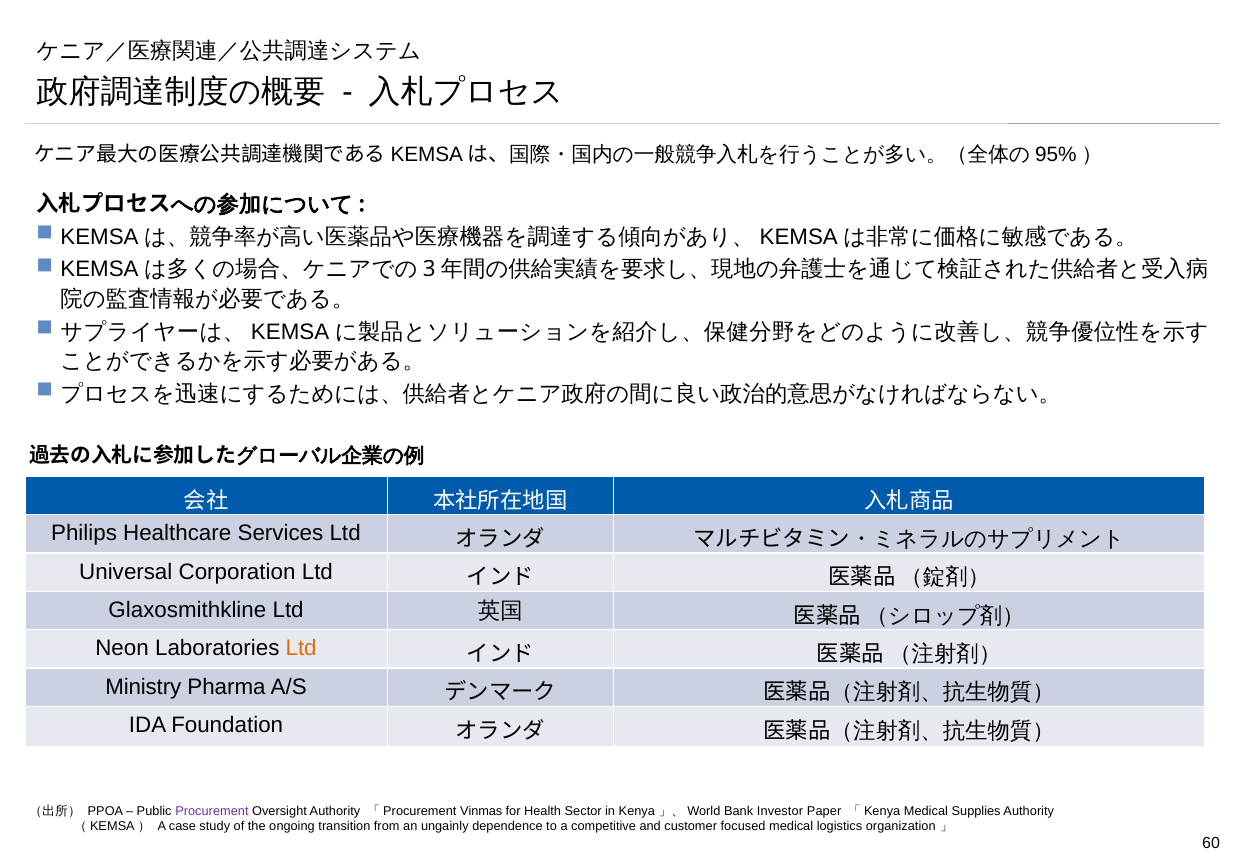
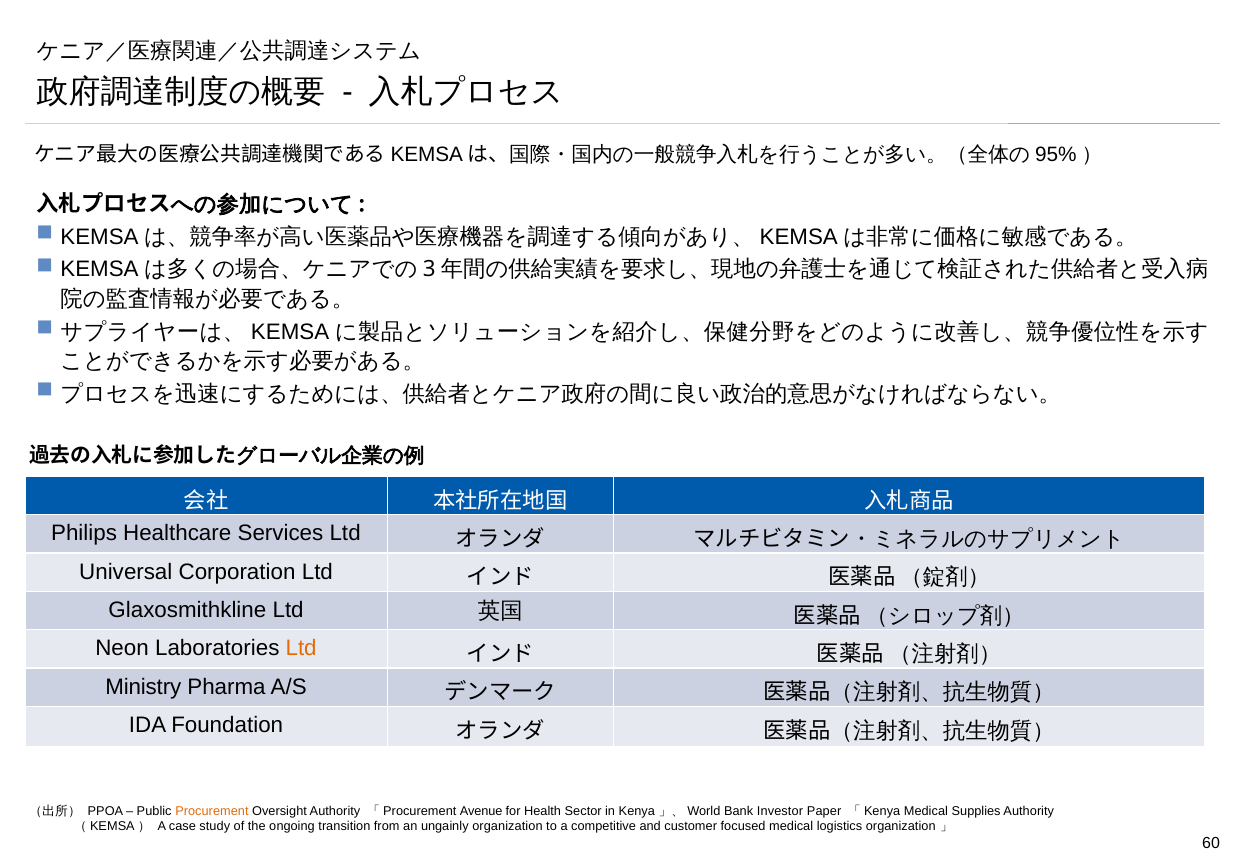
Procurement colour: purple -> orange
Vinmas: Vinmas -> Avenue
ungainly dependence: dependence -> organization
